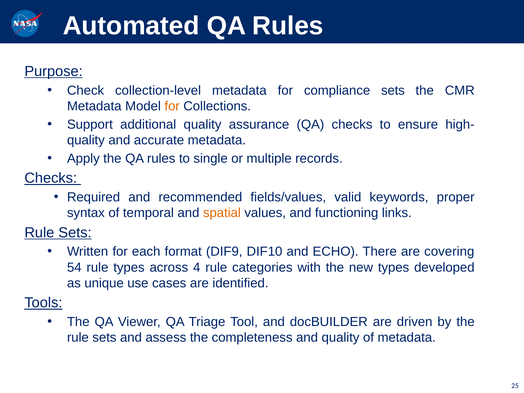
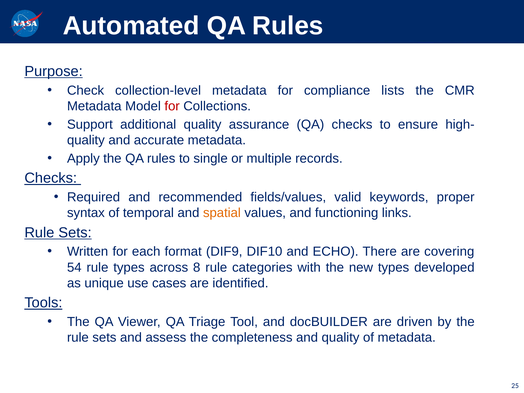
compliance sets: sets -> lists
for at (172, 106) colour: orange -> red
4: 4 -> 8
